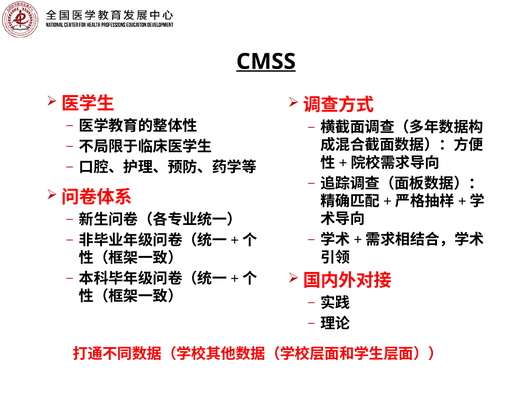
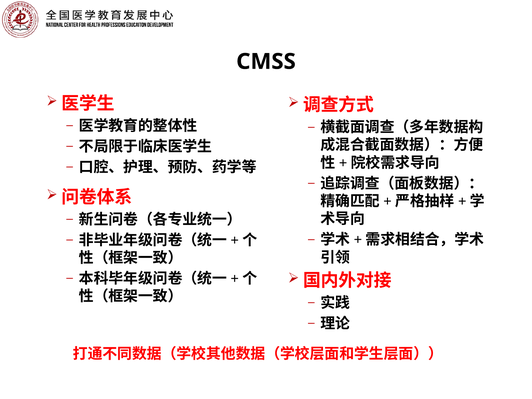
CMSS underline: present -> none
